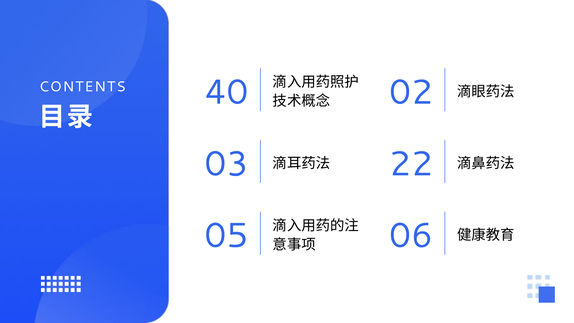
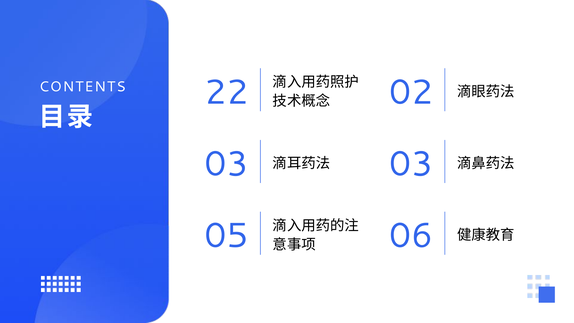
40: 40 -> 22
22 at (411, 164): 22 -> 03
